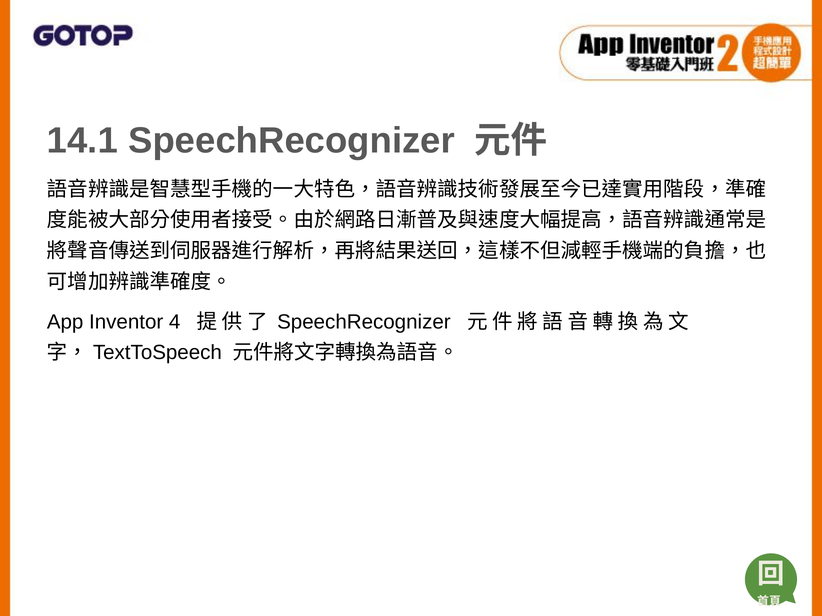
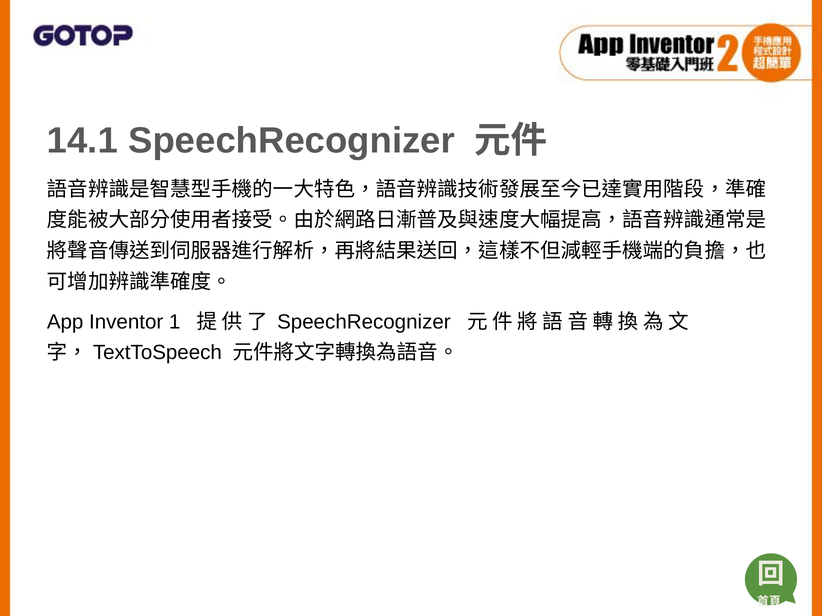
4: 4 -> 1
